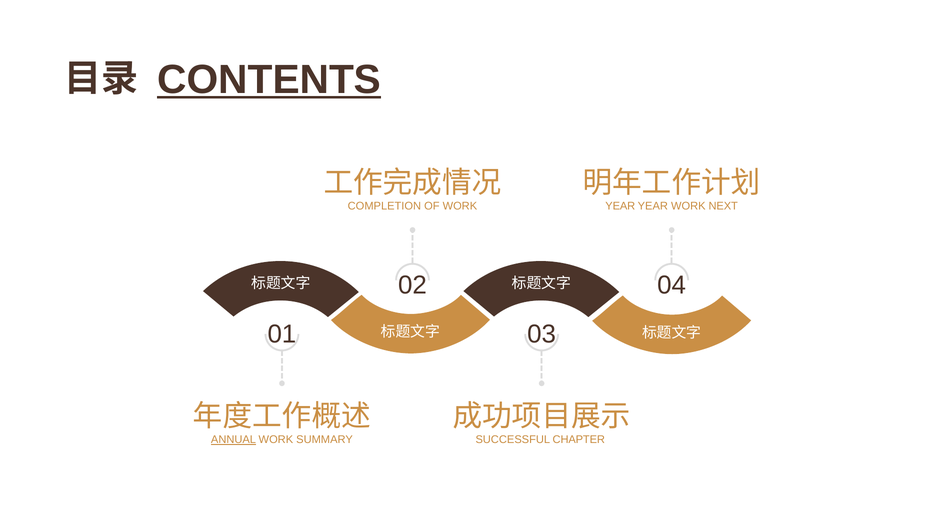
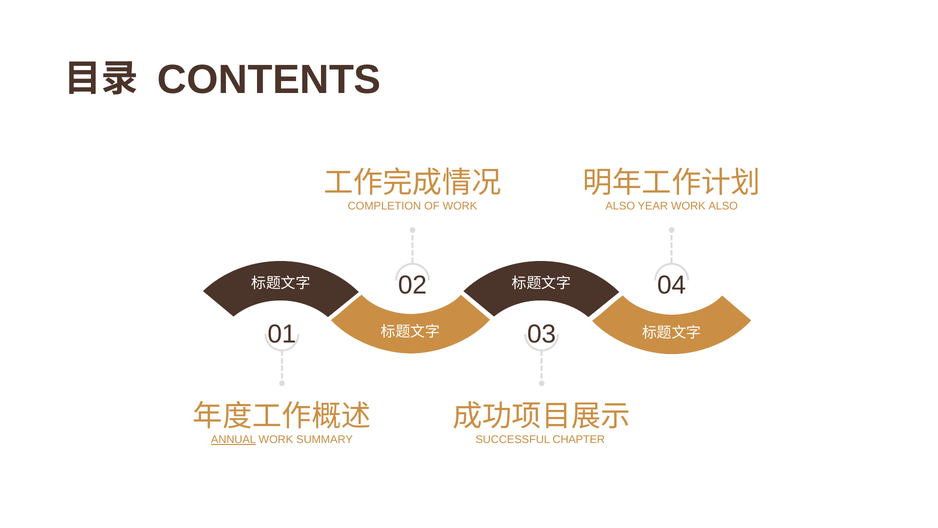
CONTENTS underline: present -> none
YEAR at (620, 206): YEAR -> ALSO
WORK NEXT: NEXT -> ALSO
